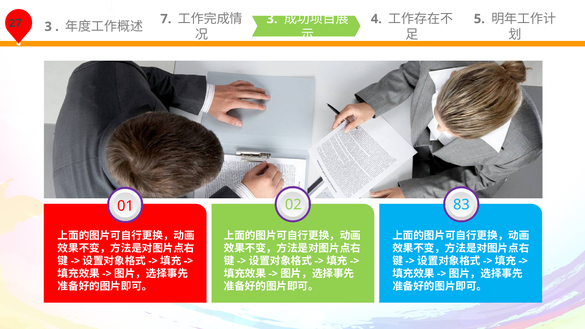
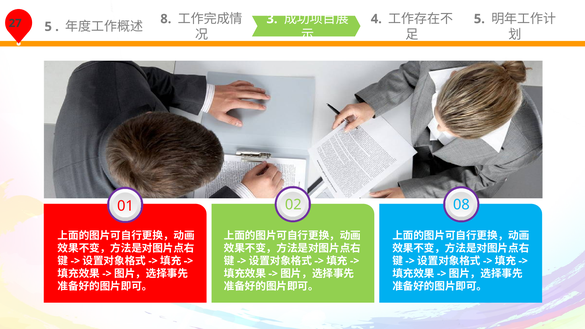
3 at (48, 27): 3 -> 5
7: 7 -> 8
83: 83 -> 08
